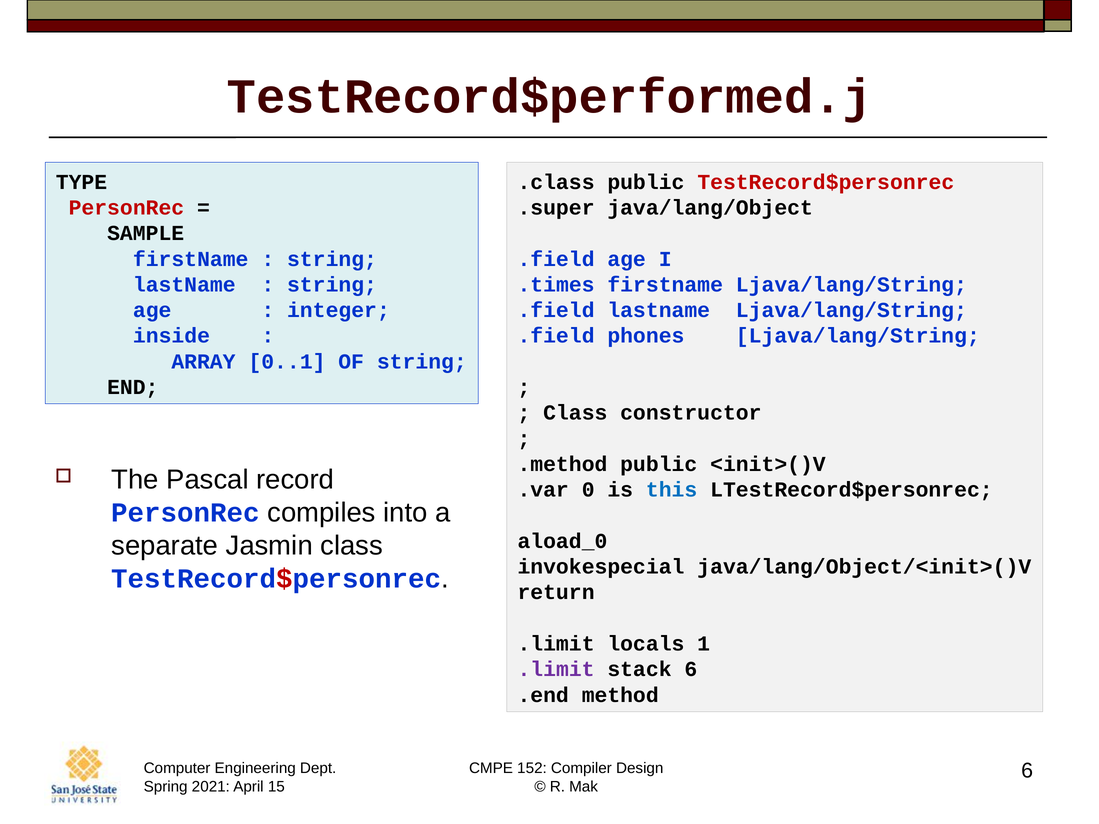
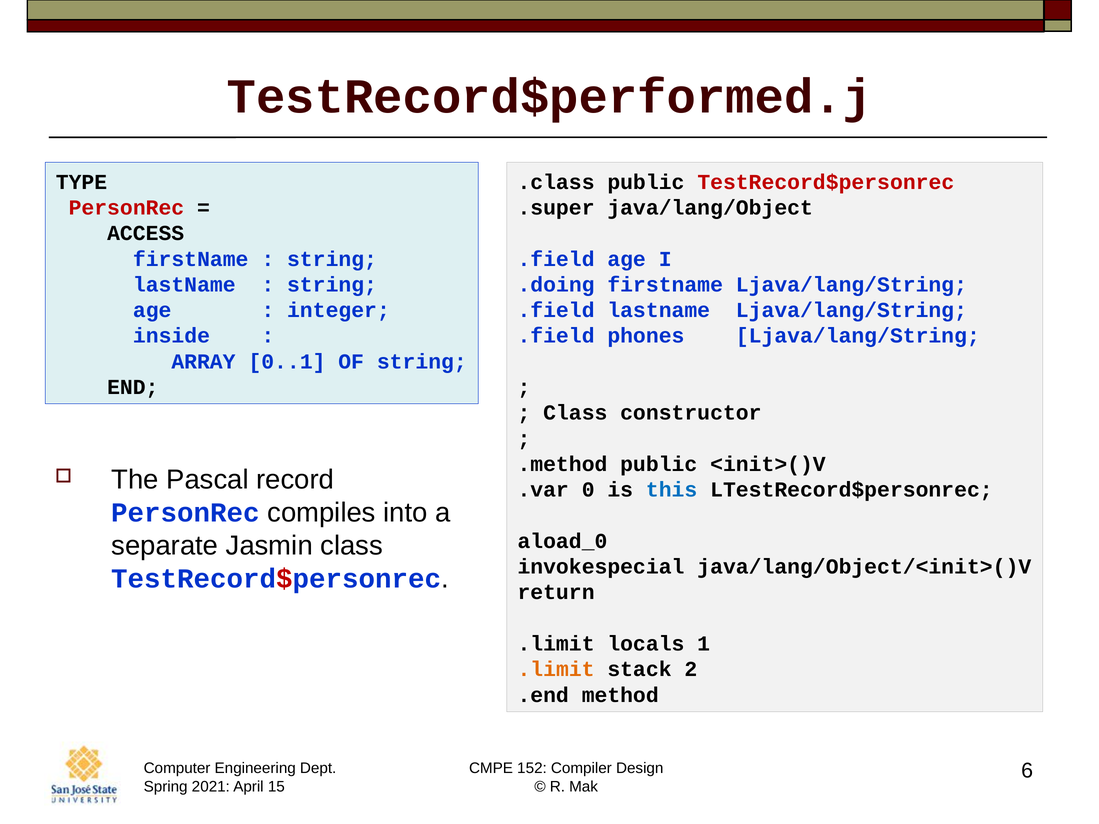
SAMPLE: SAMPLE -> ACCESS
.times: .times -> .doing
.limit at (556, 670) colour: purple -> orange
stack 6: 6 -> 2
